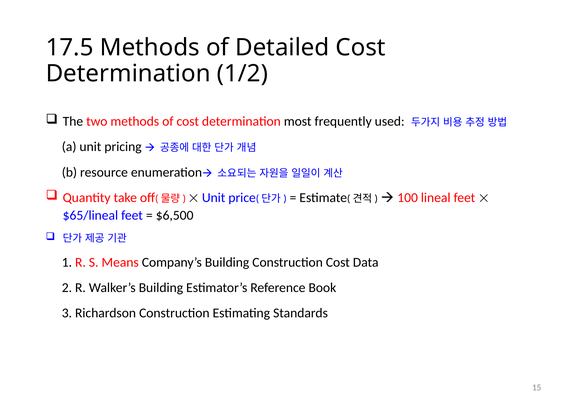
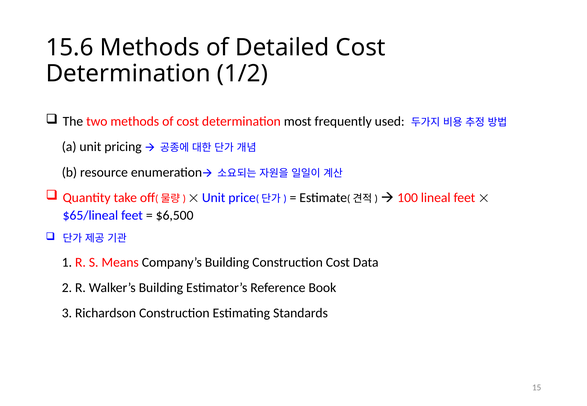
17.5: 17.5 -> 15.6
